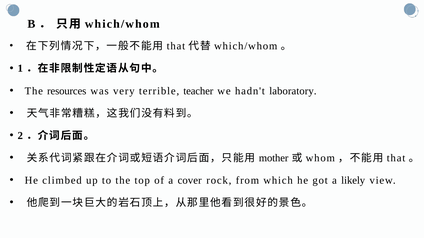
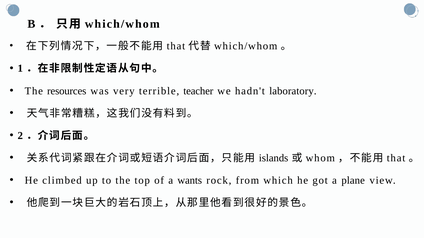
mother: mother -> islands
cover: cover -> wants
likely: likely -> plane
